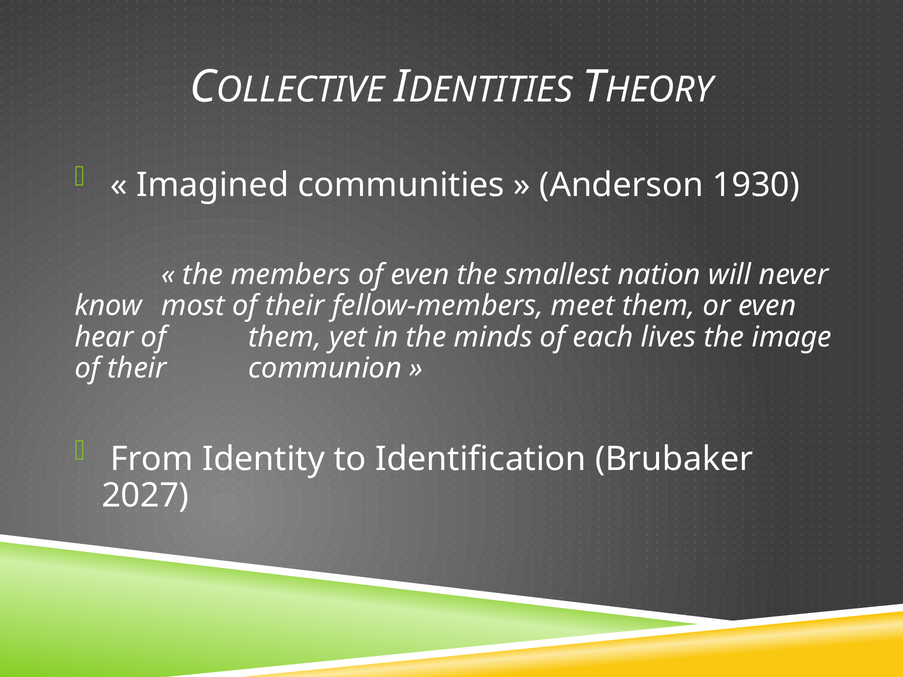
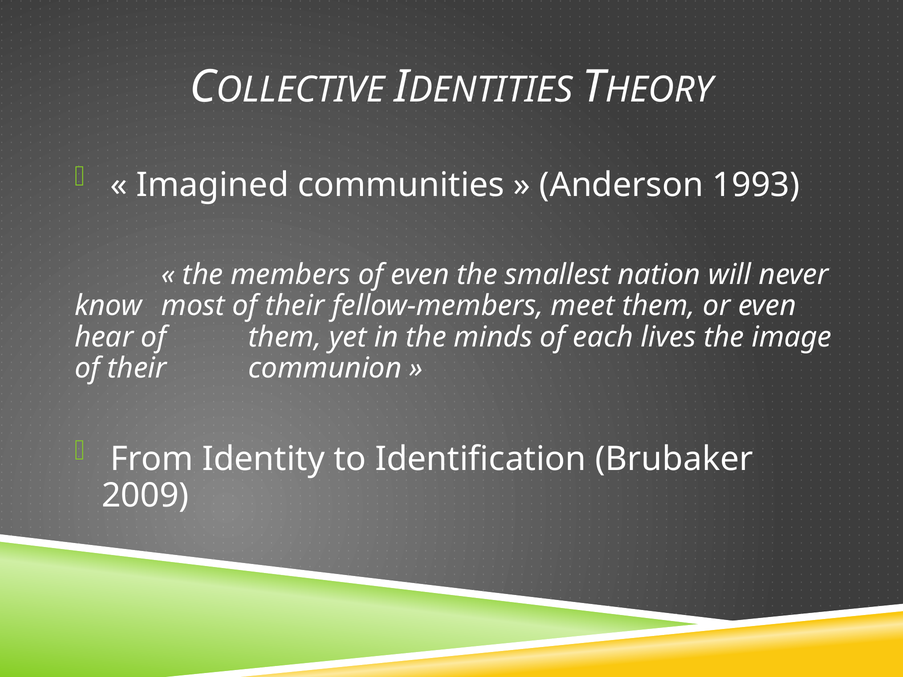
1930: 1930 -> 1993
2027: 2027 -> 2009
